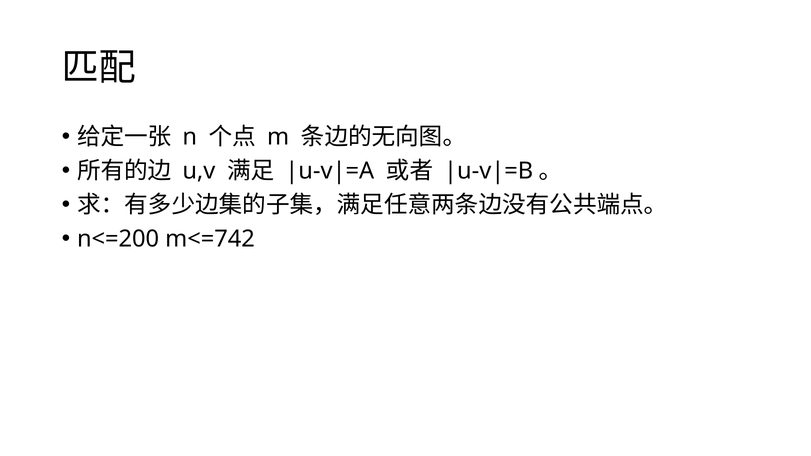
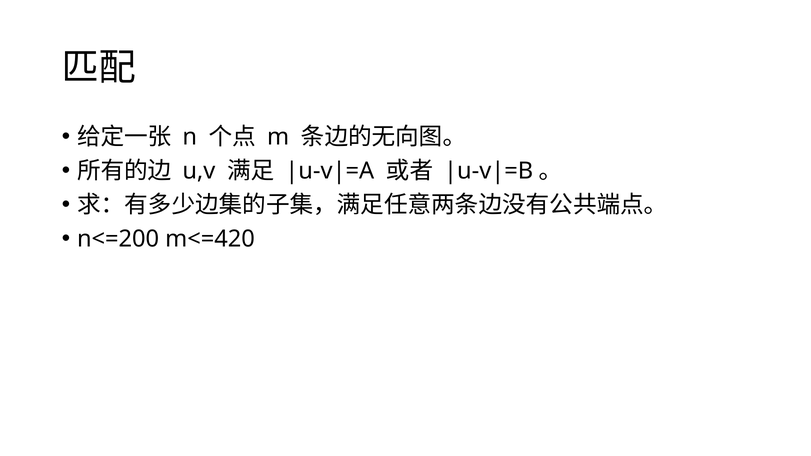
m<=742: m<=742 -> m<=420
